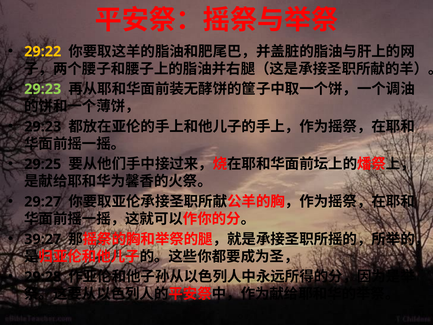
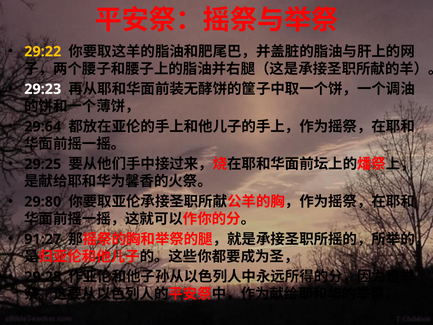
29:23 at (43, 89) colour: light green -> white
29:23 at (43, 127): 29:23 -> 29:64
29:27: 29:27 -> 29:80
39:27: 39:27 -> 91:27
